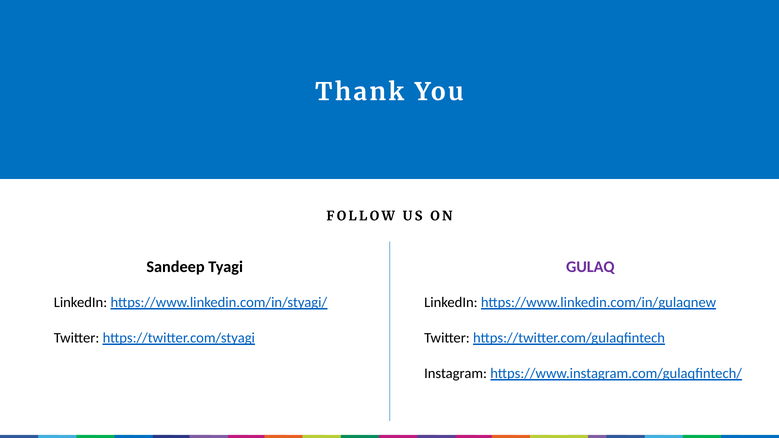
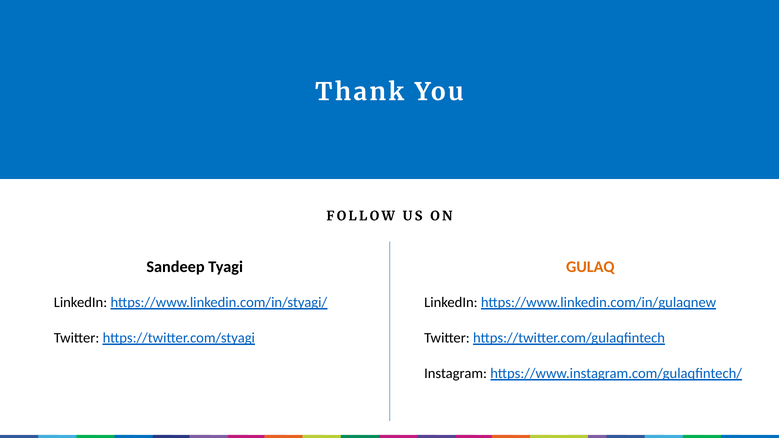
GULAQ colour: purple -> orange
